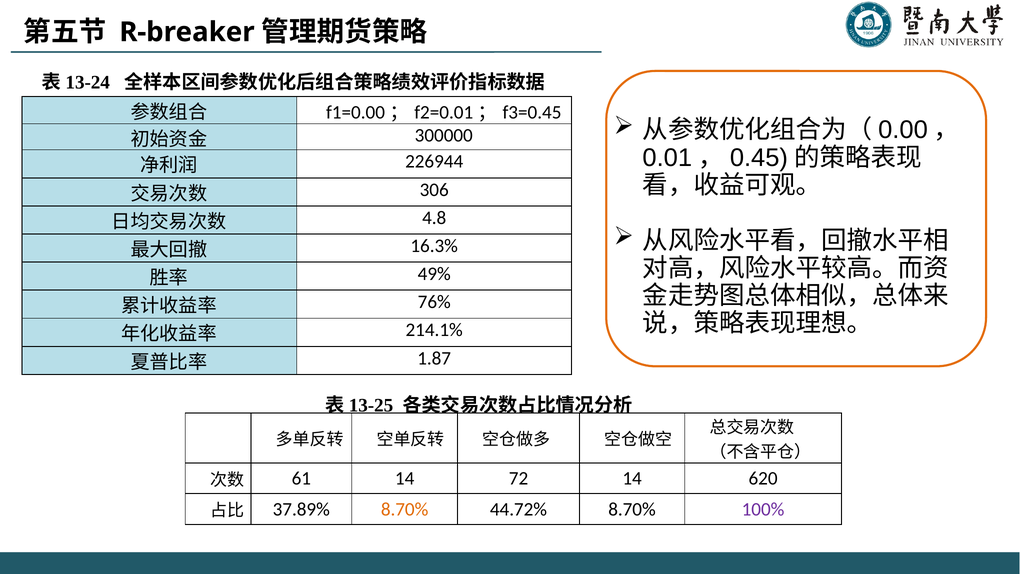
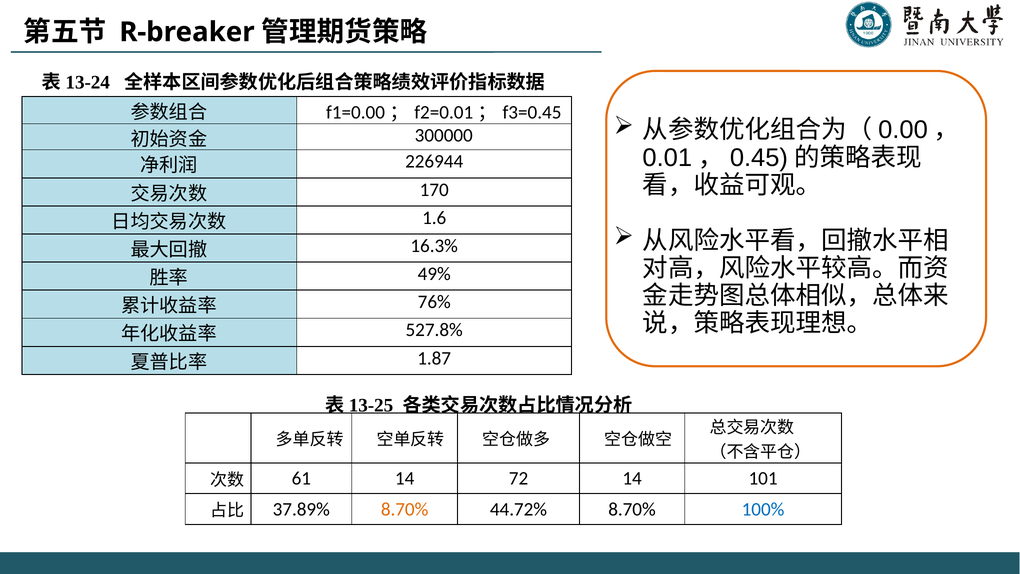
306: 306 -> 170
4.8: 4.8 -> 1.6
214.1%: 214.1% -> 527.8%
620: 620 -> 101
100% colour: purple -> blue
